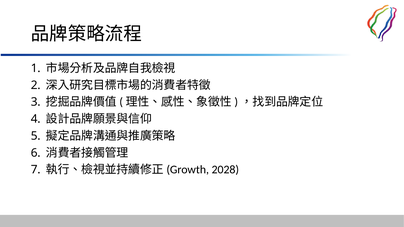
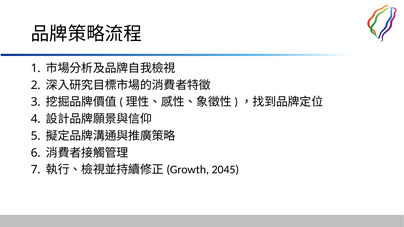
2028: 2028 -> 2045
